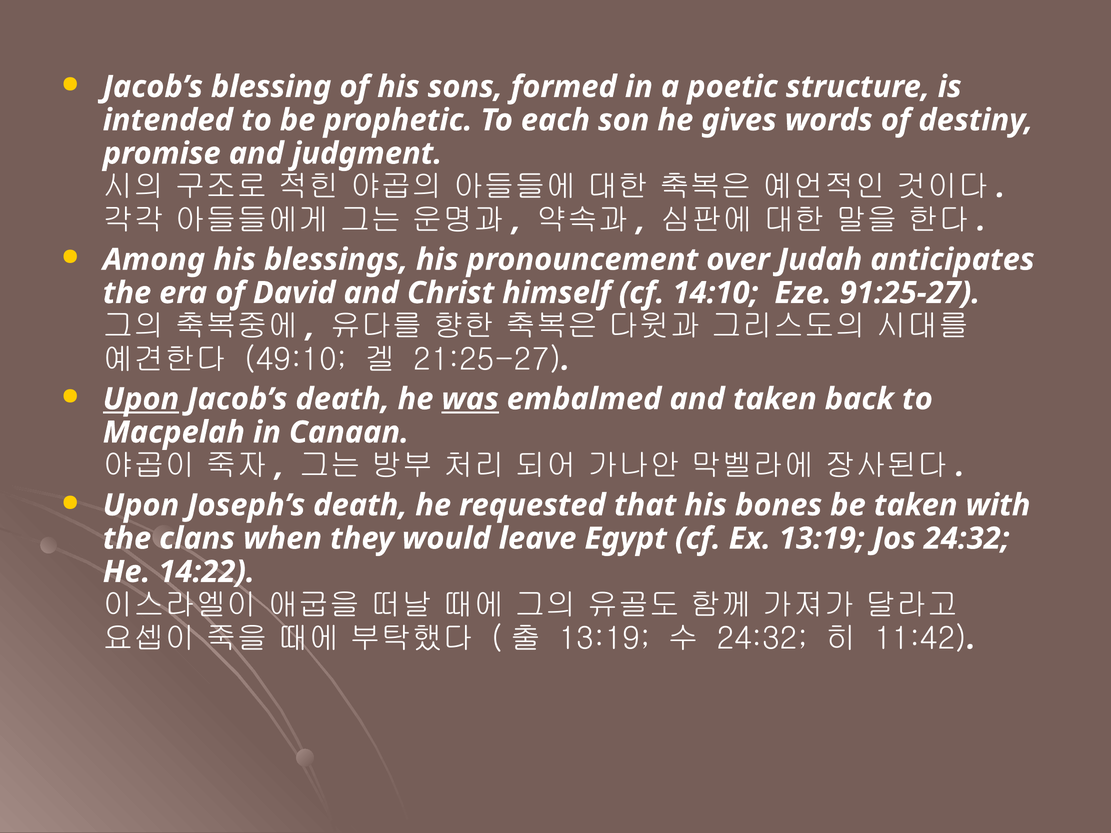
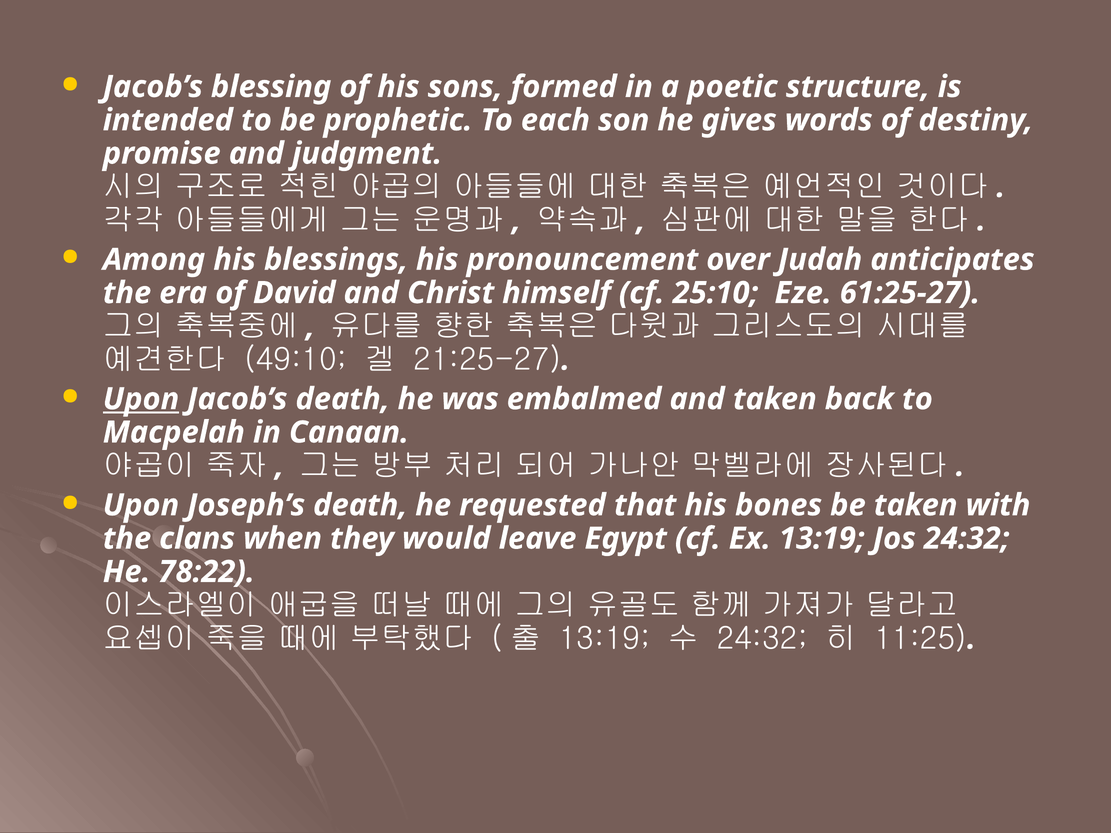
14:10: 14:10 -> 25:10
91:25-27: 91:25-27 -> 61:25-27
was underline: present -> none
14:22: 14:22 -> 78:22
11:42: 11:42 -> 11:25
